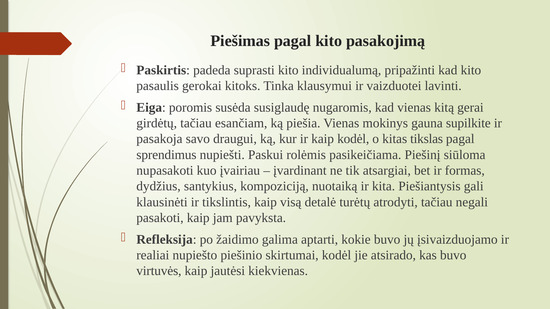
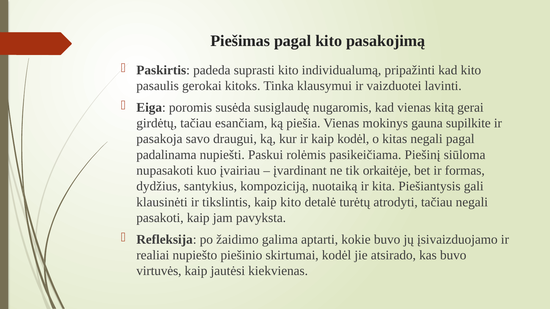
kitas tikslas: tikslas -> negali
sprendimus: sprendimus -> padalinama
atsargiai: atsargiai -> orkaitėje
kaip visą: visą -> kito
